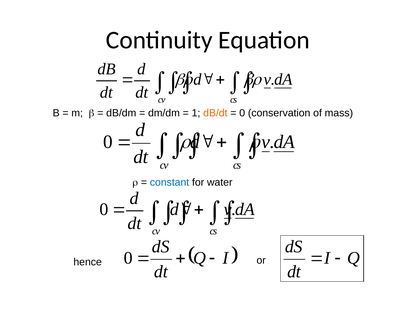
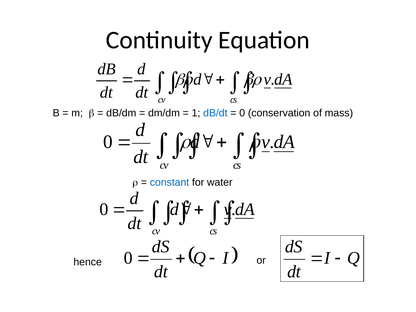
dB/dt colour: orange -> blue
